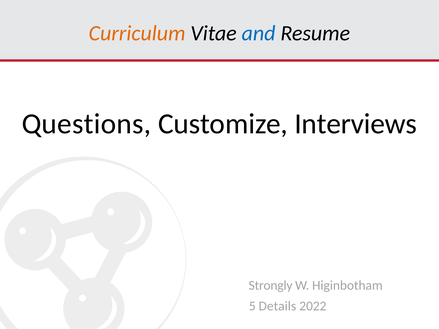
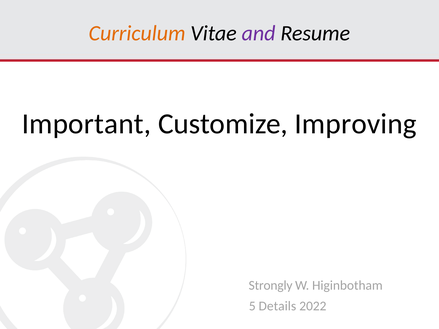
and colour: blue -> purple
Questions: Questions -> Important
Interviews: Interviews -> Improving
